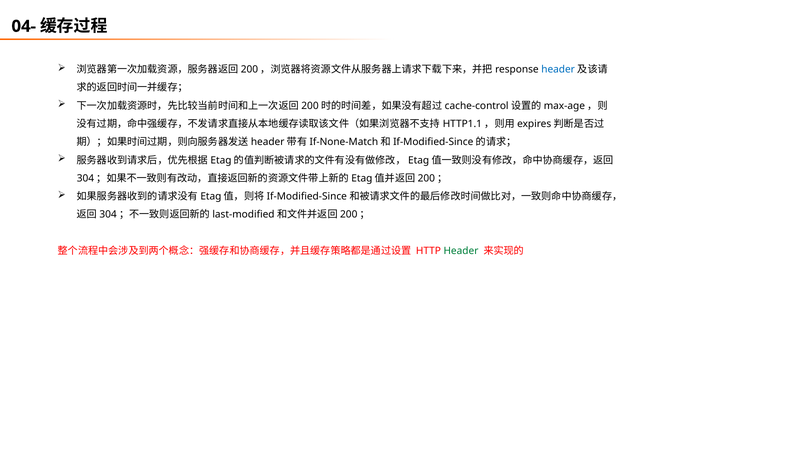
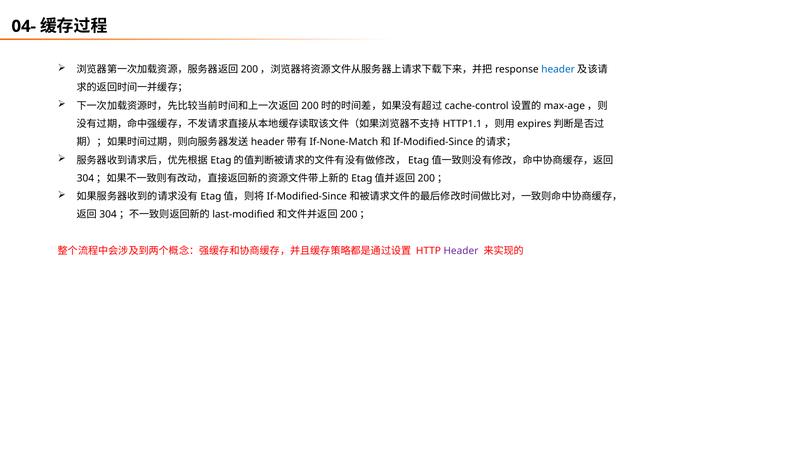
Header at (461, 251) colour: green -> purple
